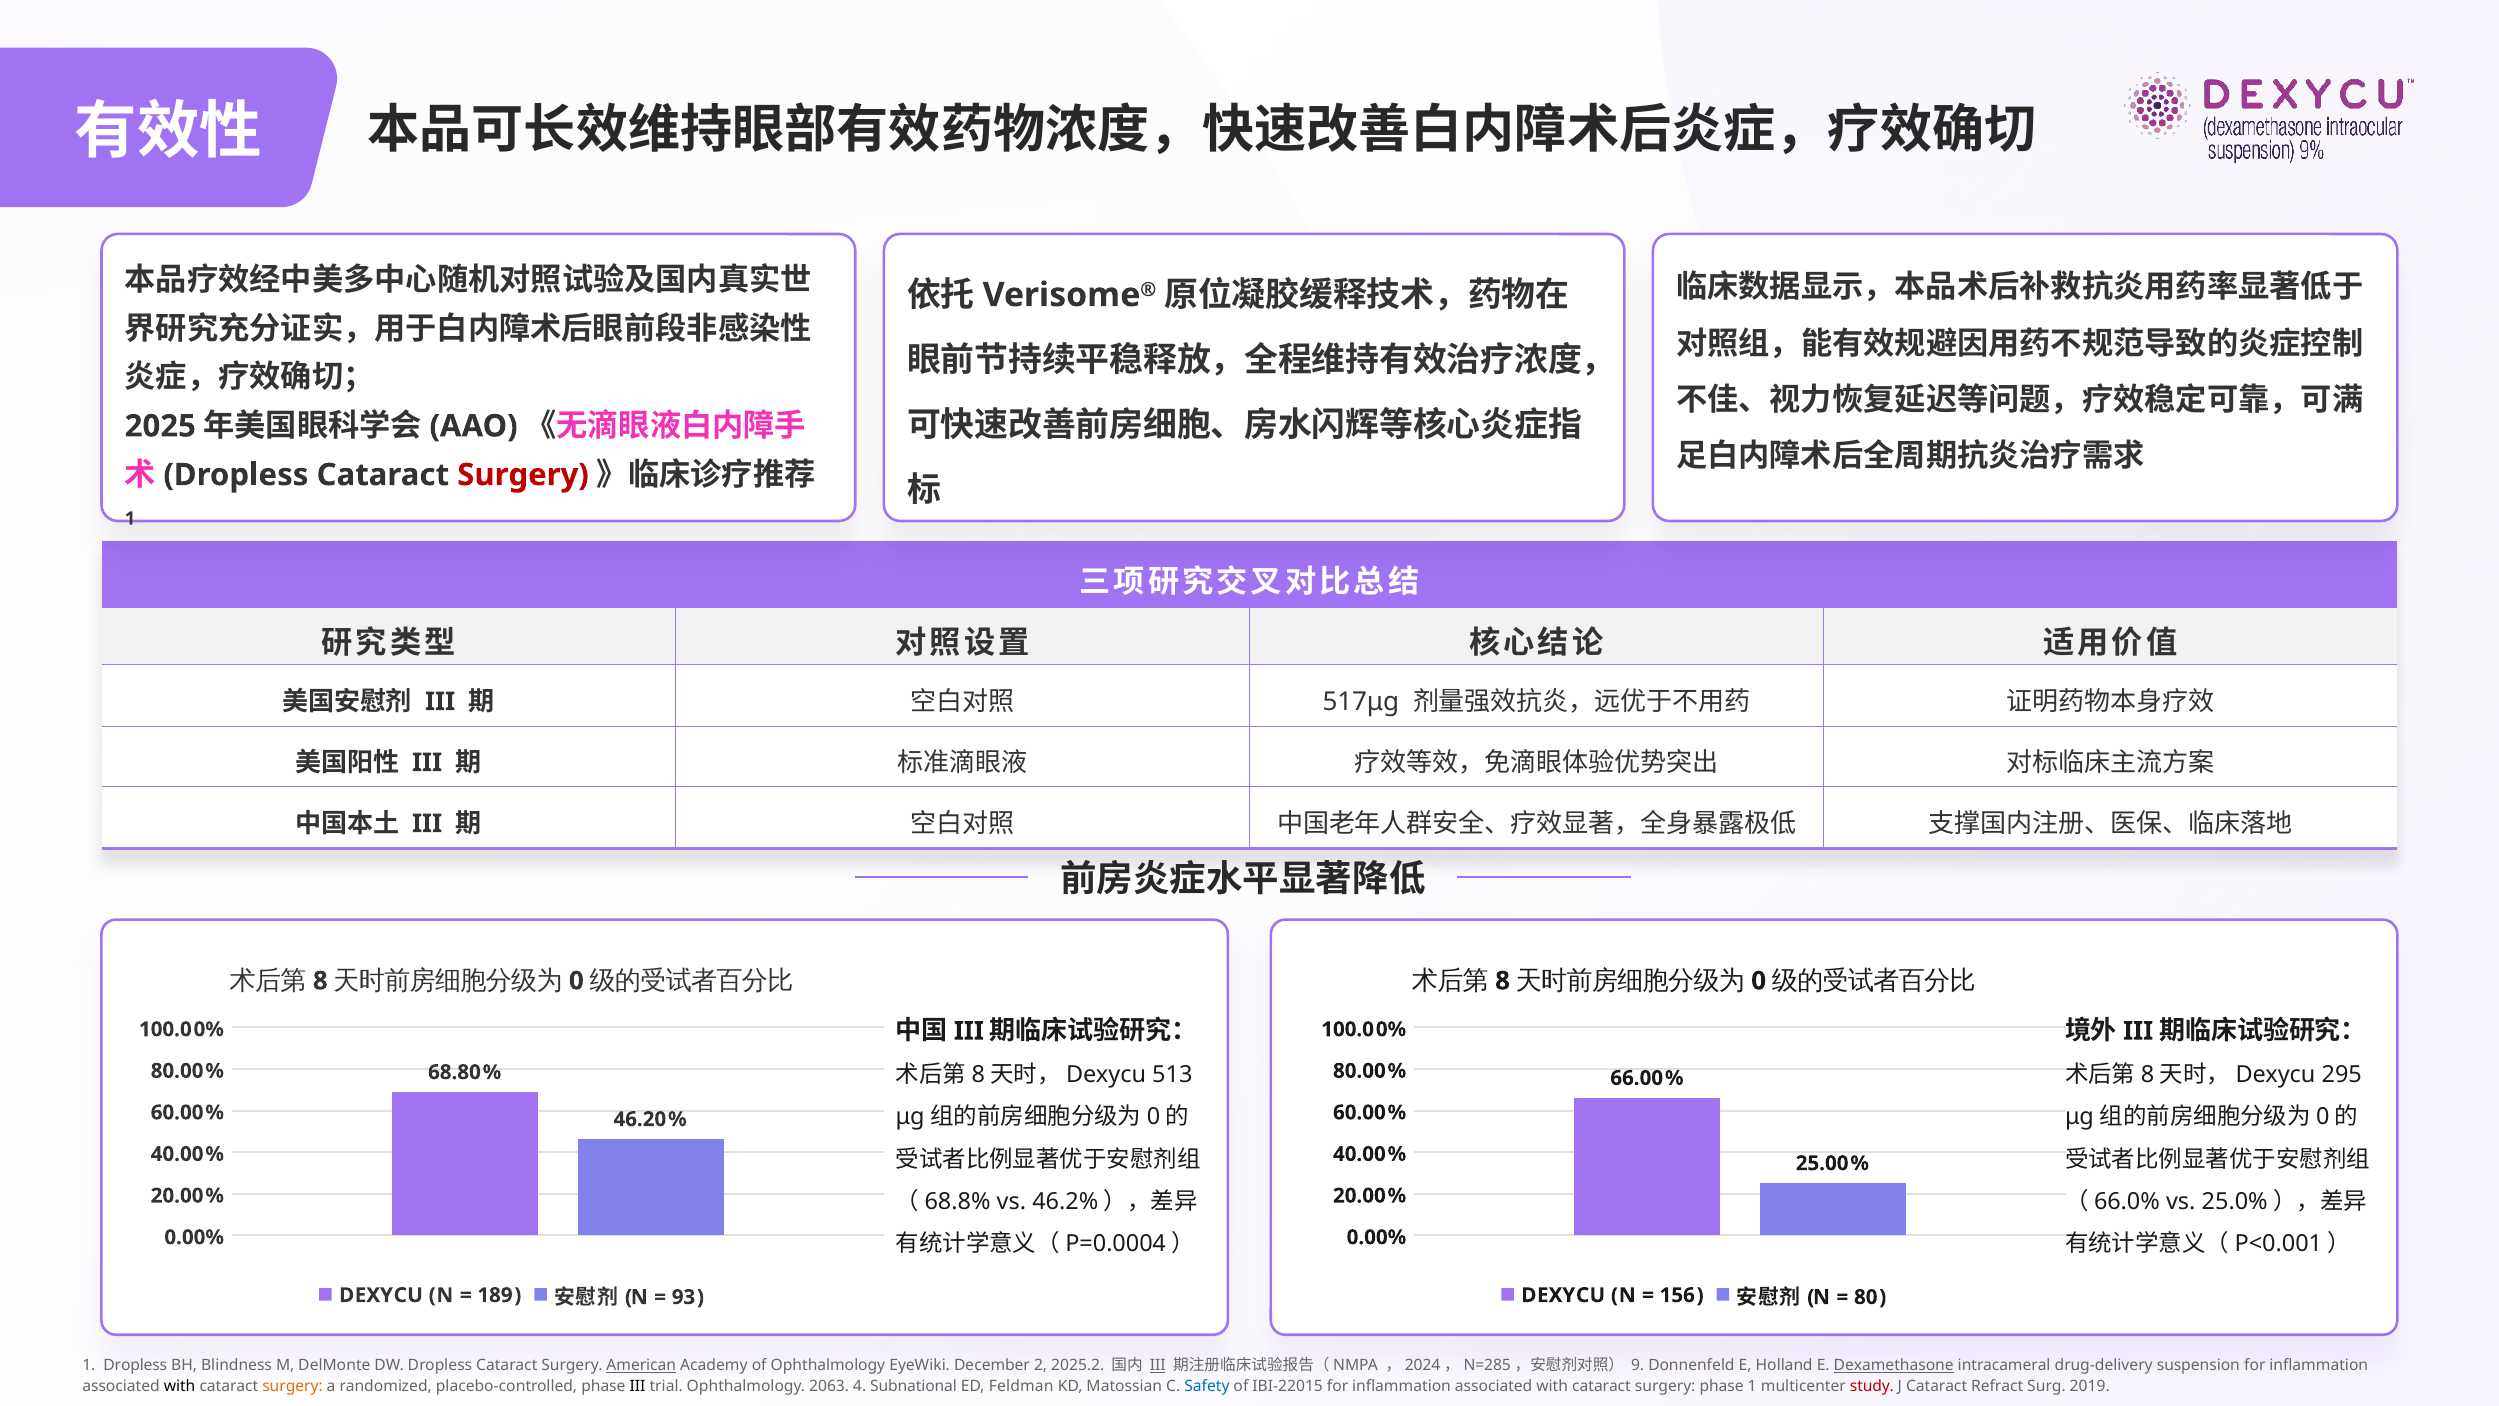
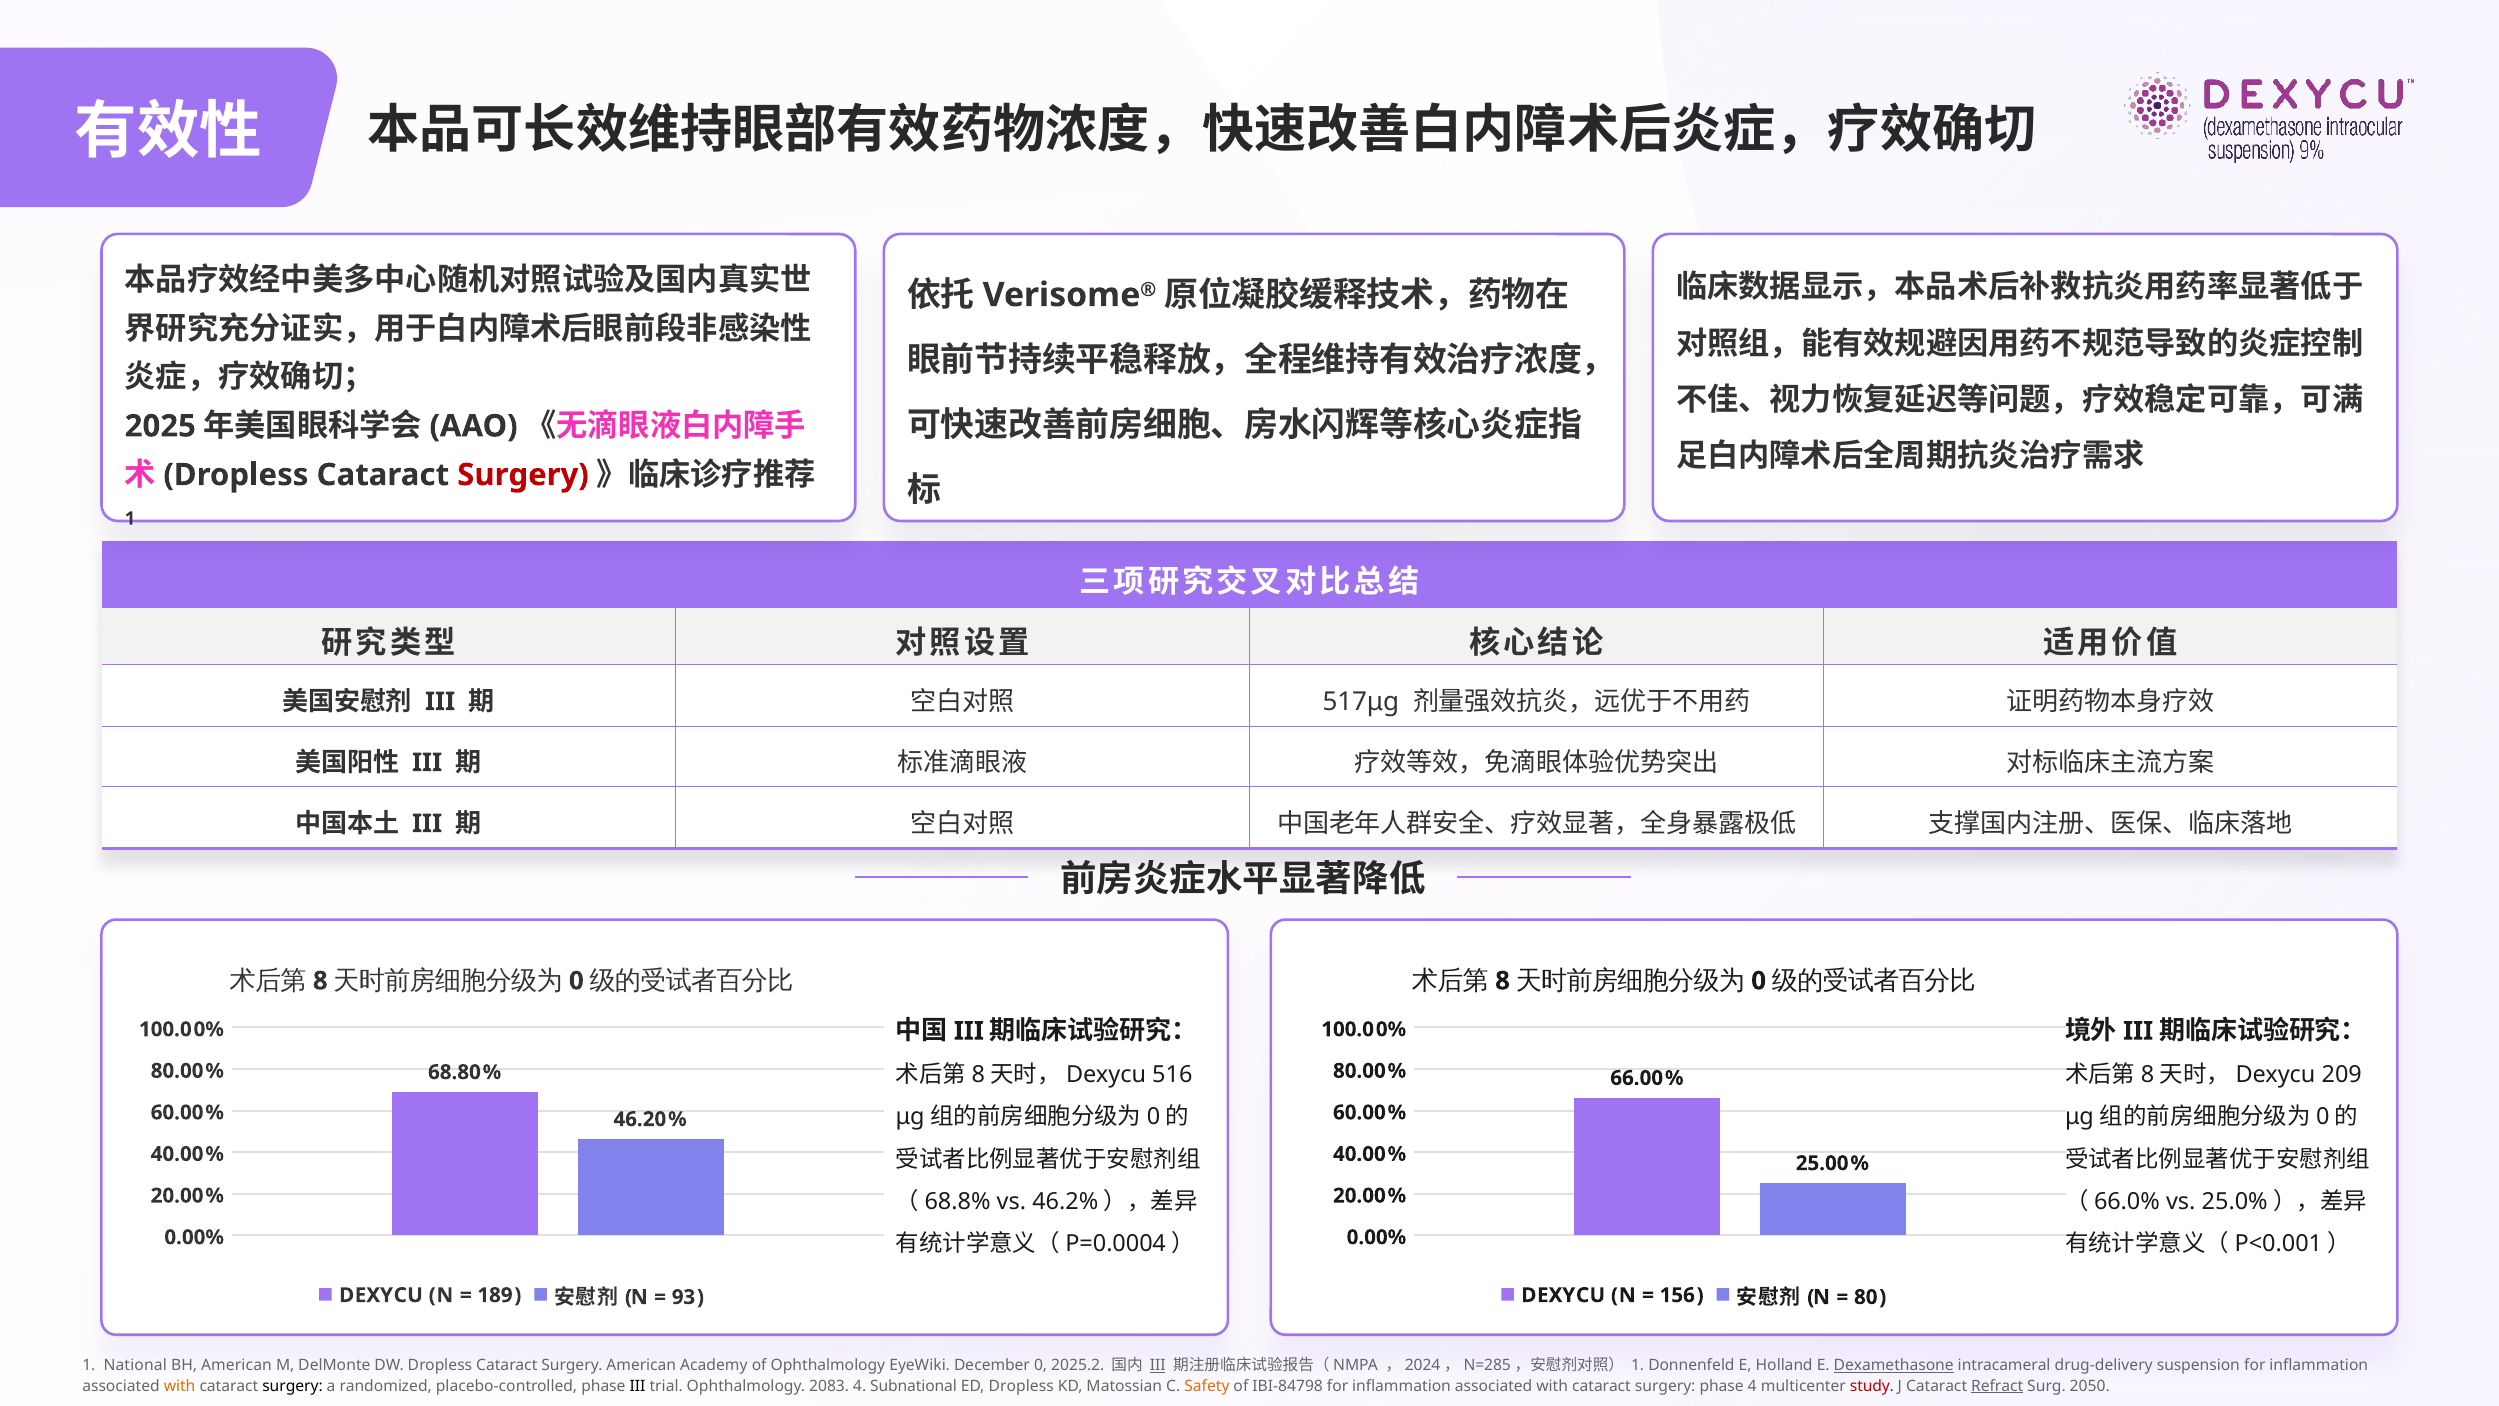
513: 513 -> 516
295: 295 -> 209
1 Dropless: Dropless -> National
BH Blindness: Blindness -> American
American at (641, 1365) underline: present -> none
December 2: 2 -> 0
9 at (1638, 1365): 9 -> 1
with at (180, 1386) colour: black -> orange
surgery at (293, 1386) colour: orange -> black
2063: 2063 -> 2083
ED Feldman: Feldman -> Dropless
Safety colour: blue -> orange
IBI-22015: IBI-22015 -> IBI-84798
phase 1: 1 -> 4
Refract underline: none -> present
2019: 2019 -> 2050
